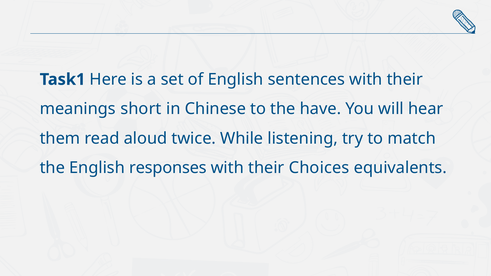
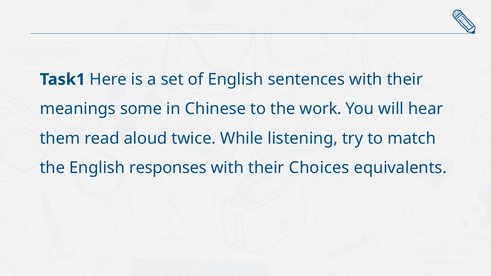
short: short -> some
have: have -> work
